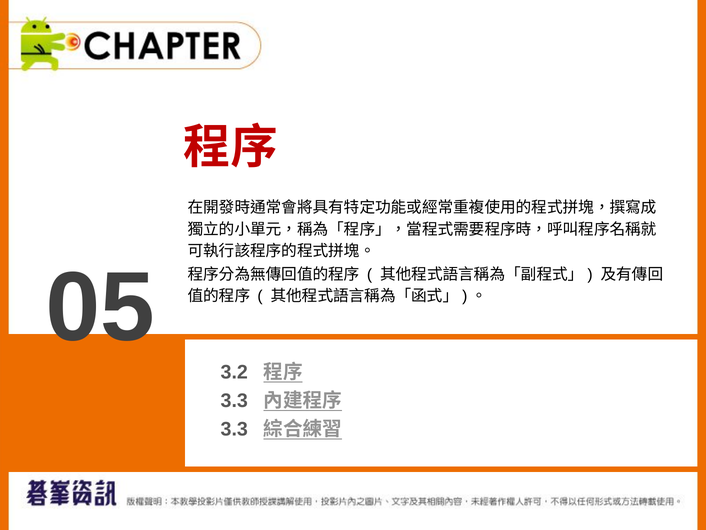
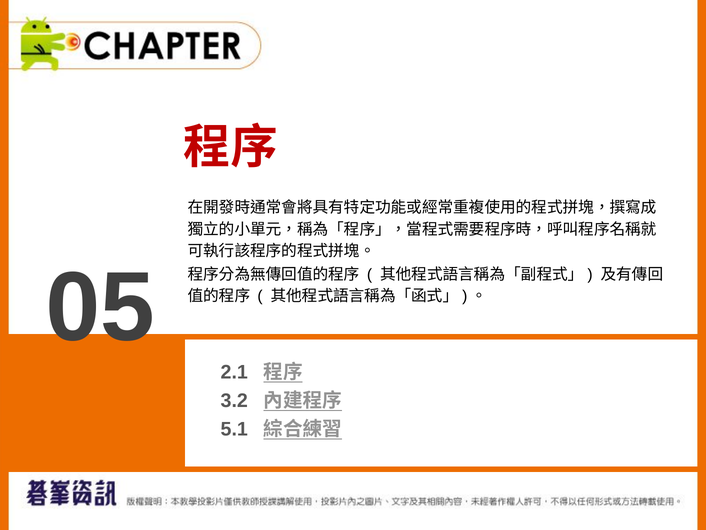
3.2: 3.2 -> 2.1
3.3 at (234, 401): 3.3 -> 3.2
3.3 at (234, 429): 3.3 -> 5.1
